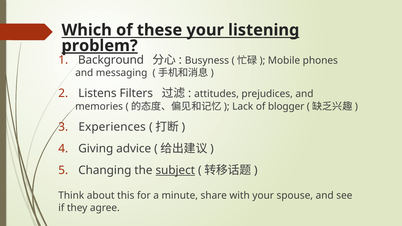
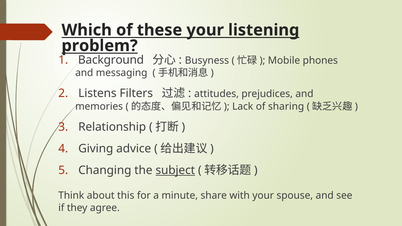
problem underline: present -> none
blogger: blogger -> sharing
Experiences: Experiences -> Relationship
